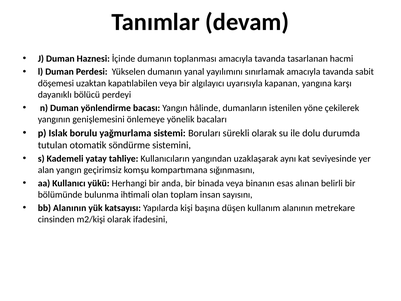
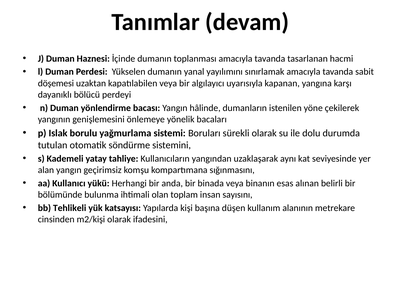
bb Alanının: Alanının -> Tehlikeli
